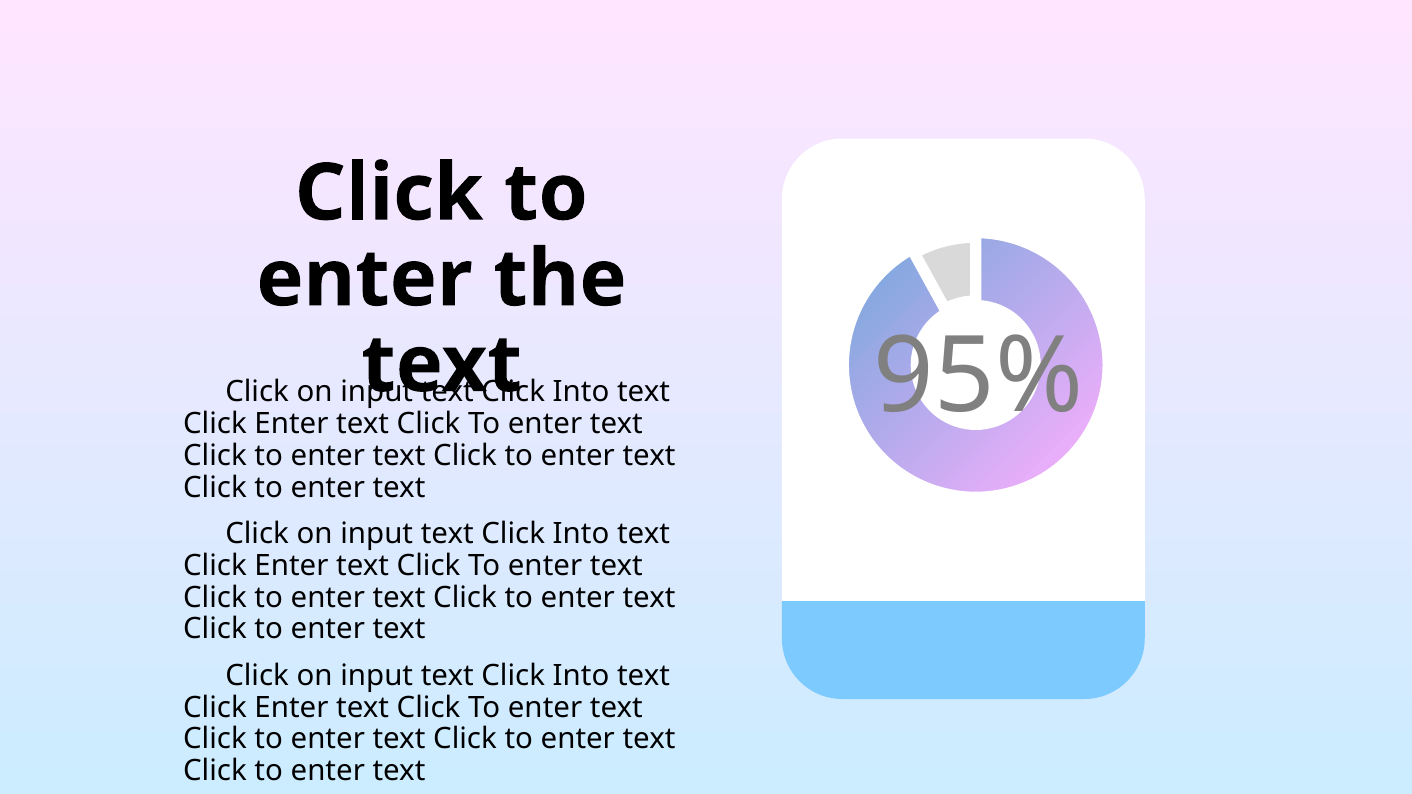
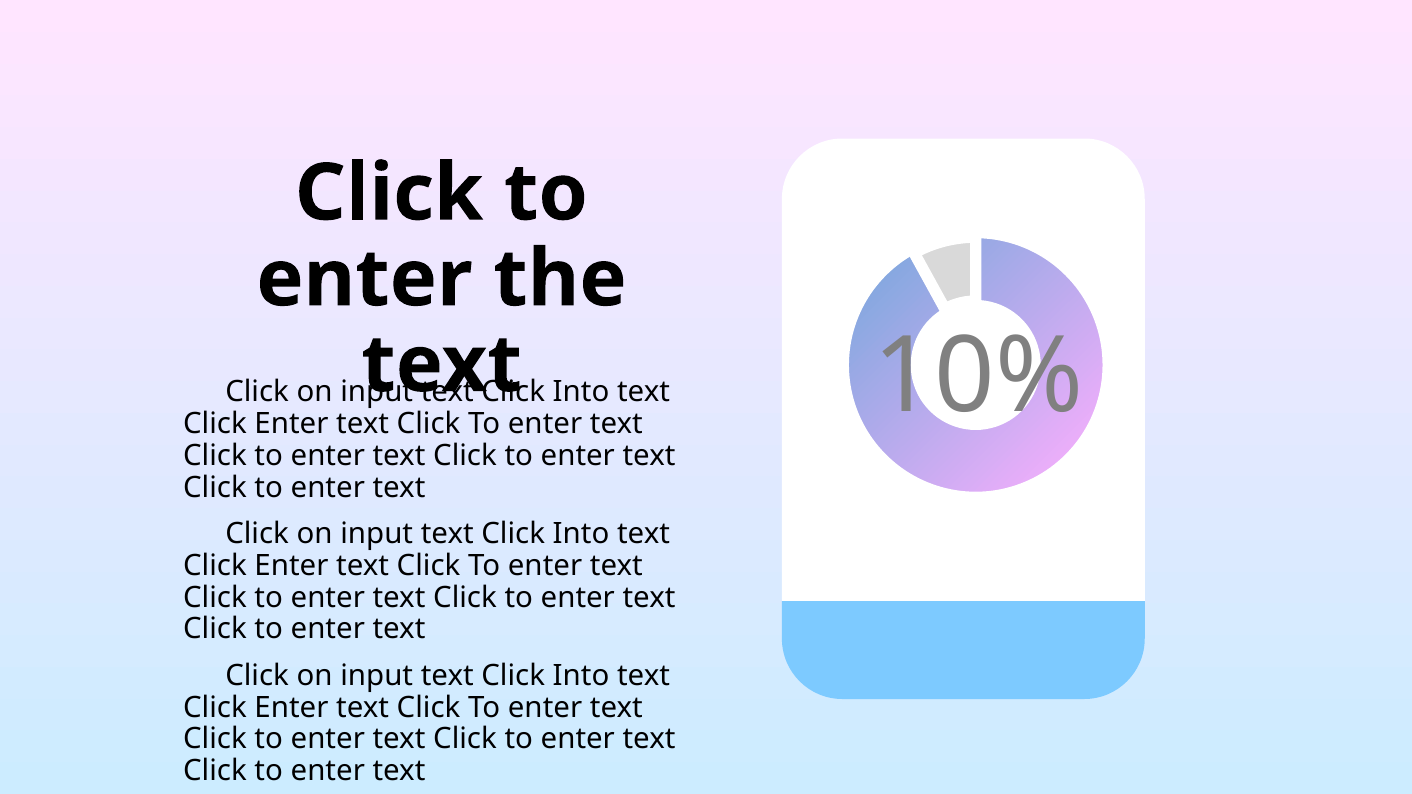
95%: 95% -> 10%
